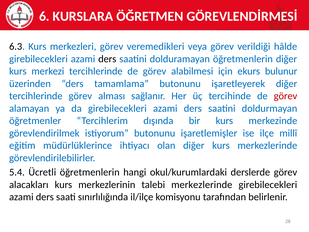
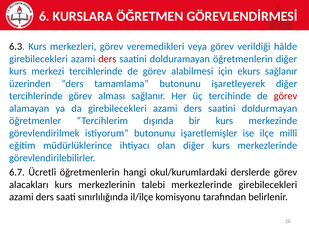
ders at (107, 59) colour: black -> red
ekurs bulunur: bulunur -> sağlanır
5.4: 5.4 -> 6.7
